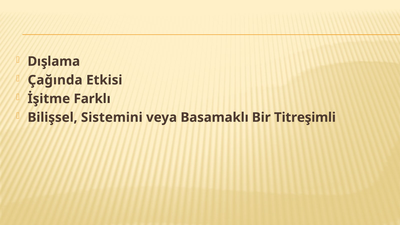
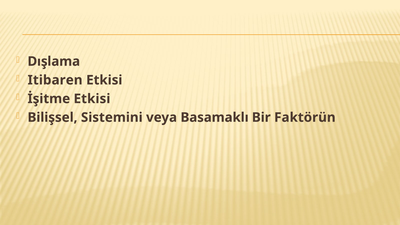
Çağında: Çağında -> Itibaren
İşitme Farklı: Farklı -> Etkisi
Titreşimli: Titreşimli -> Faktörün
